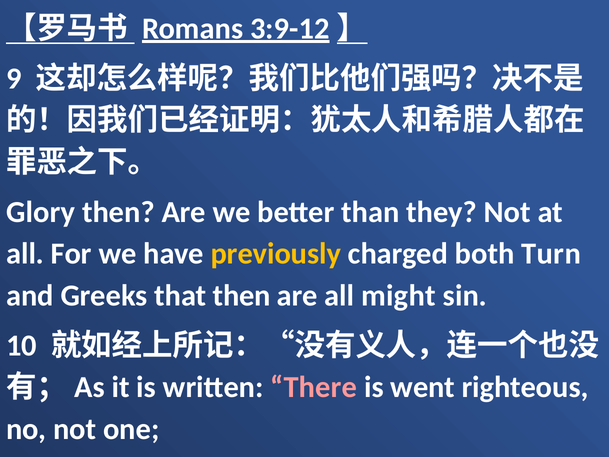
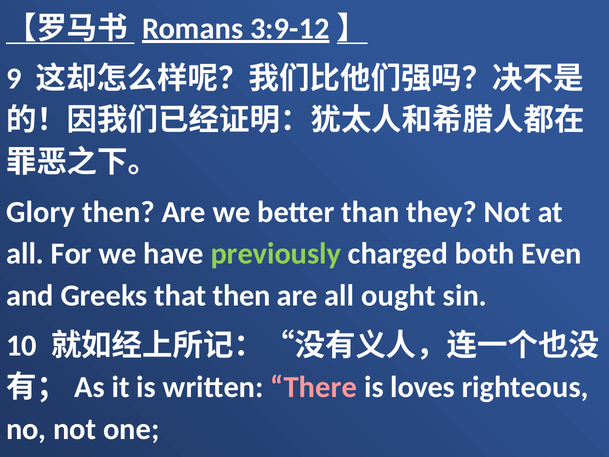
previously colour: yellow -> light green
Turn: Turn -> Even
might: might -> ought
went: went -> loves
